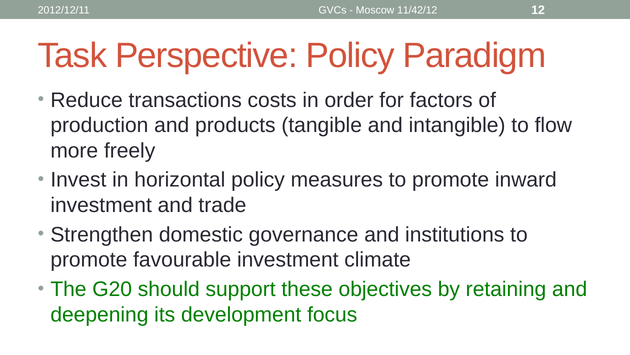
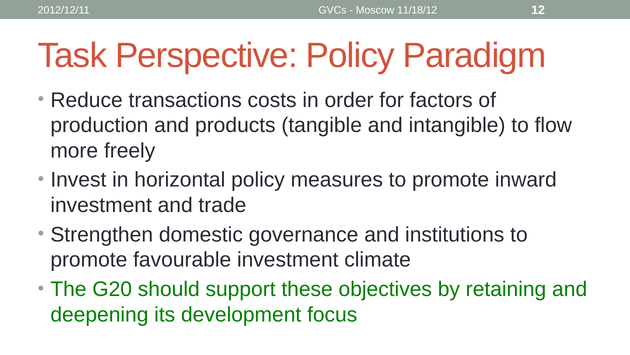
11/42/12: 11/42/12 -> 11/18/12
